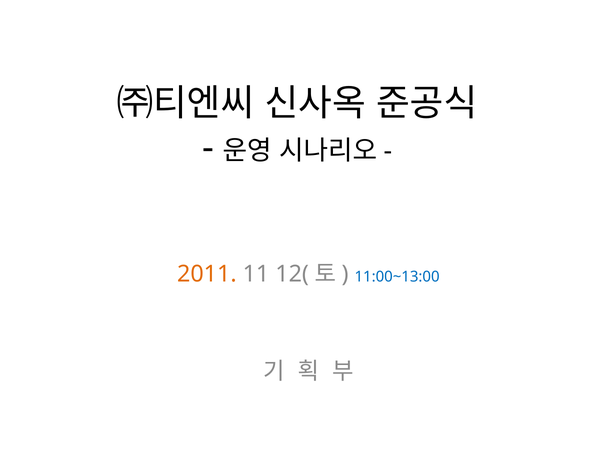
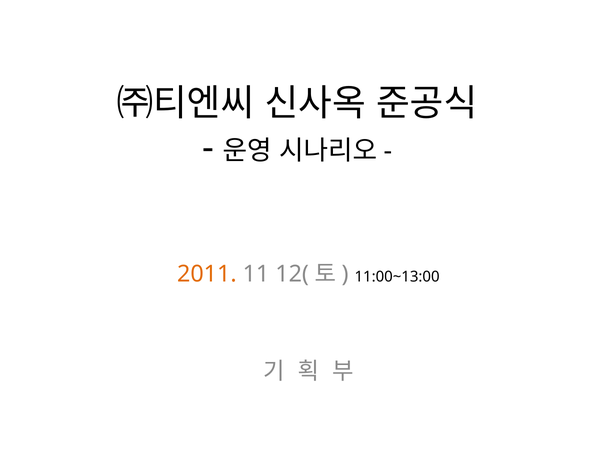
11:00~13:00 colour: blue -> black
